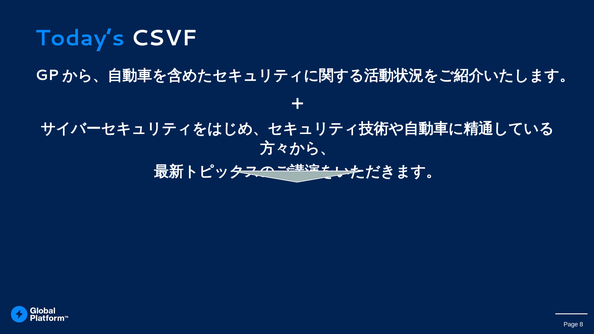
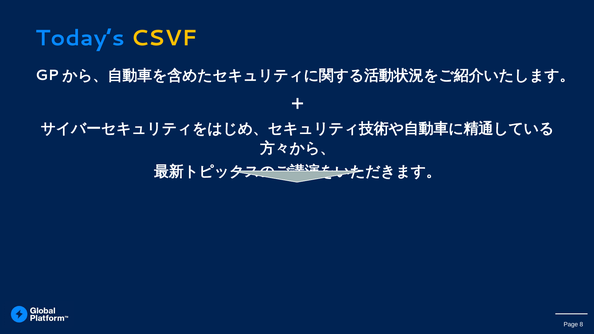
CSVF colour: white -> yellow
